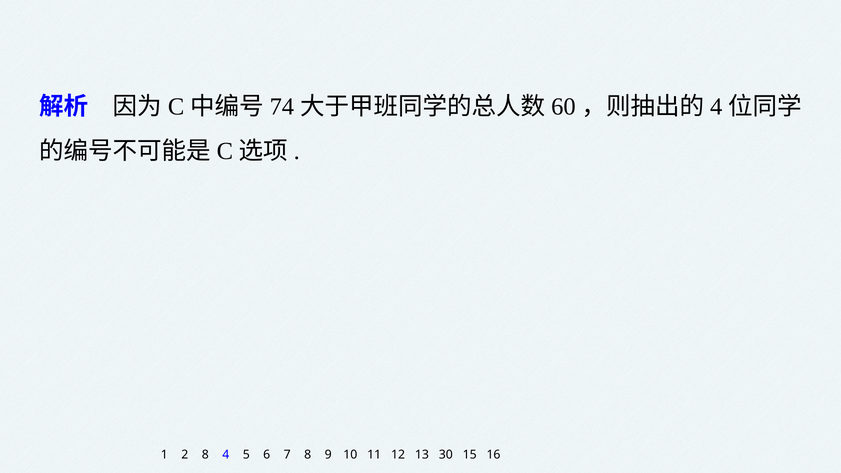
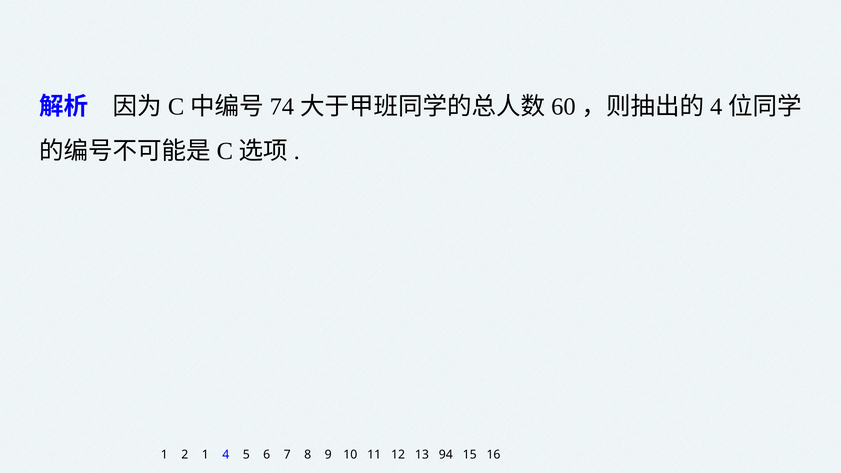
2 8: 8 -> 1
30: 30 -> 94
